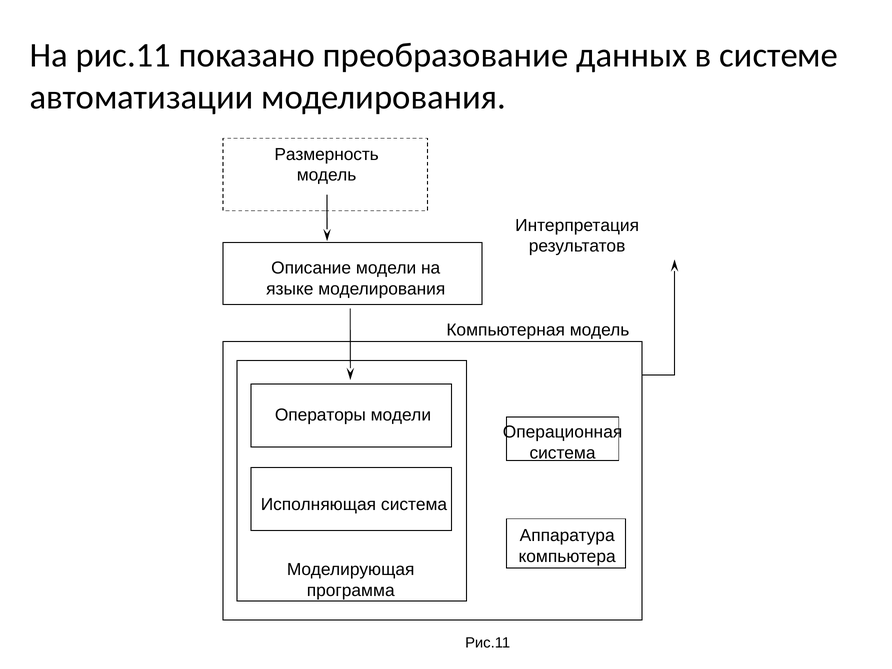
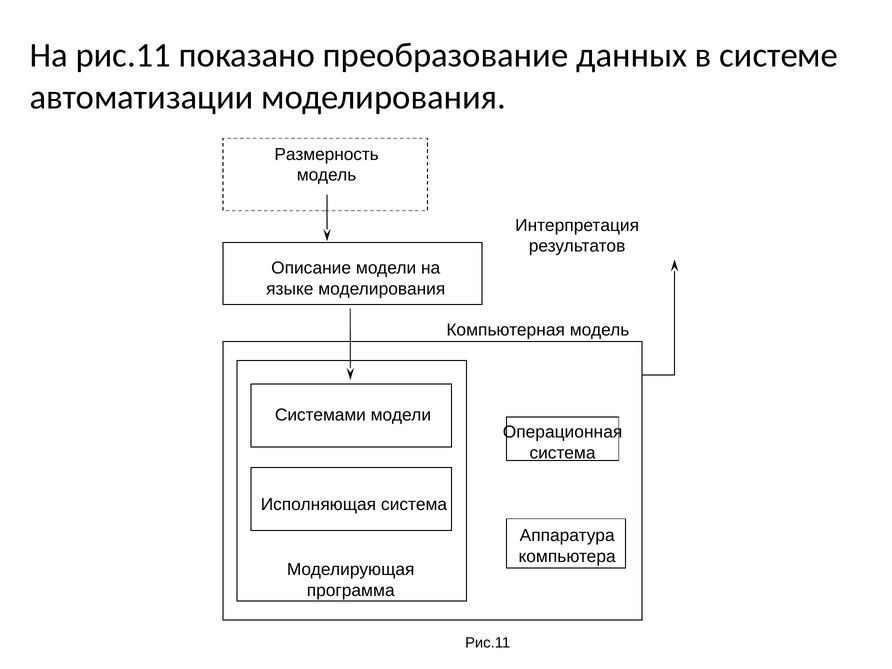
Операторы: Операторы -> Системами
